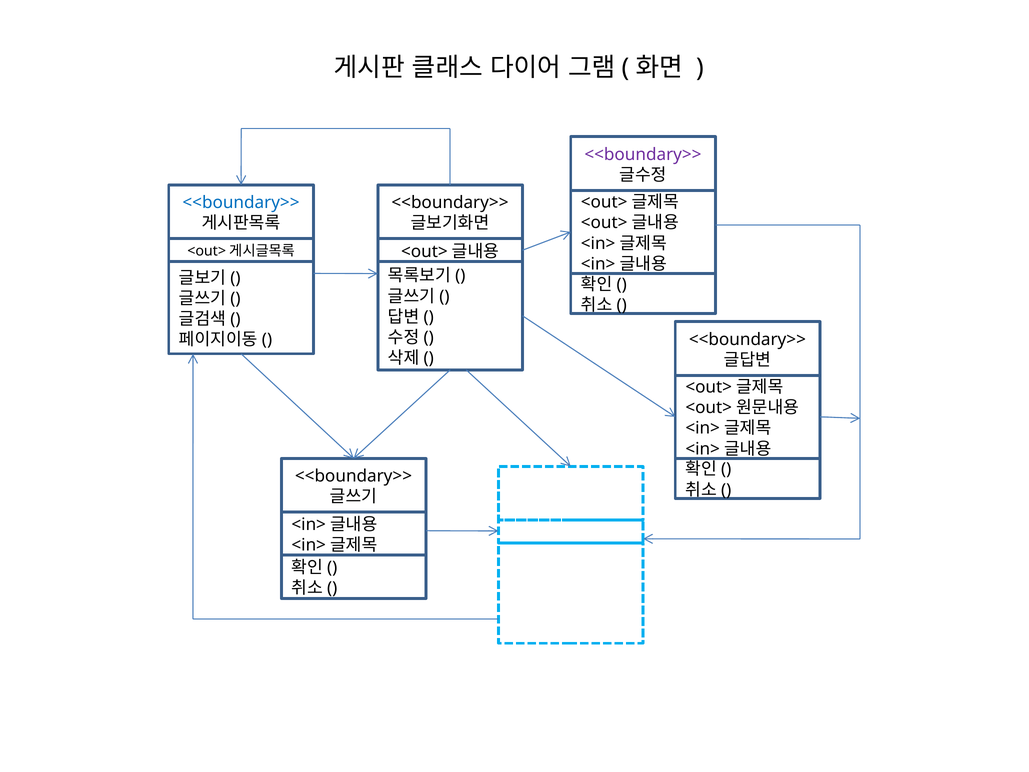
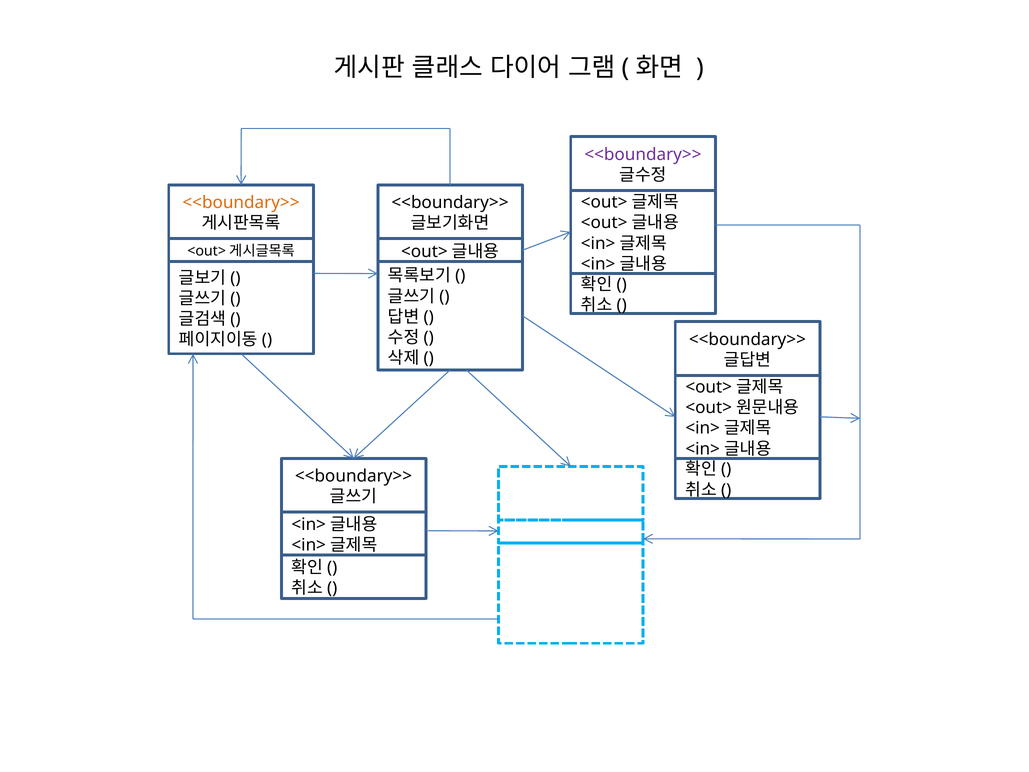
<<boundary>> at (241, 203) colour: blue -> orange
